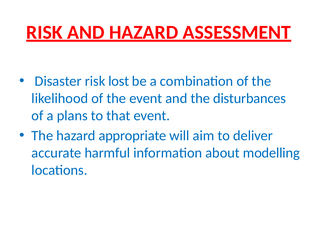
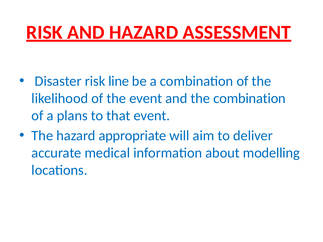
lost: lost -> line
the disturbances: disturbances -> combination
harmful: harmful -> medical
